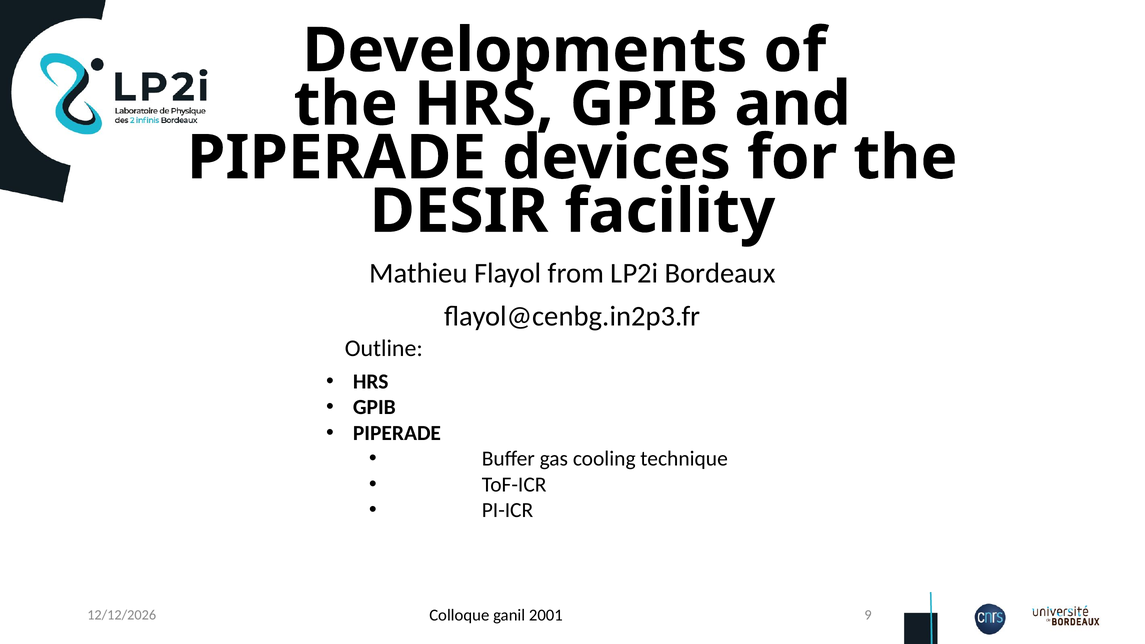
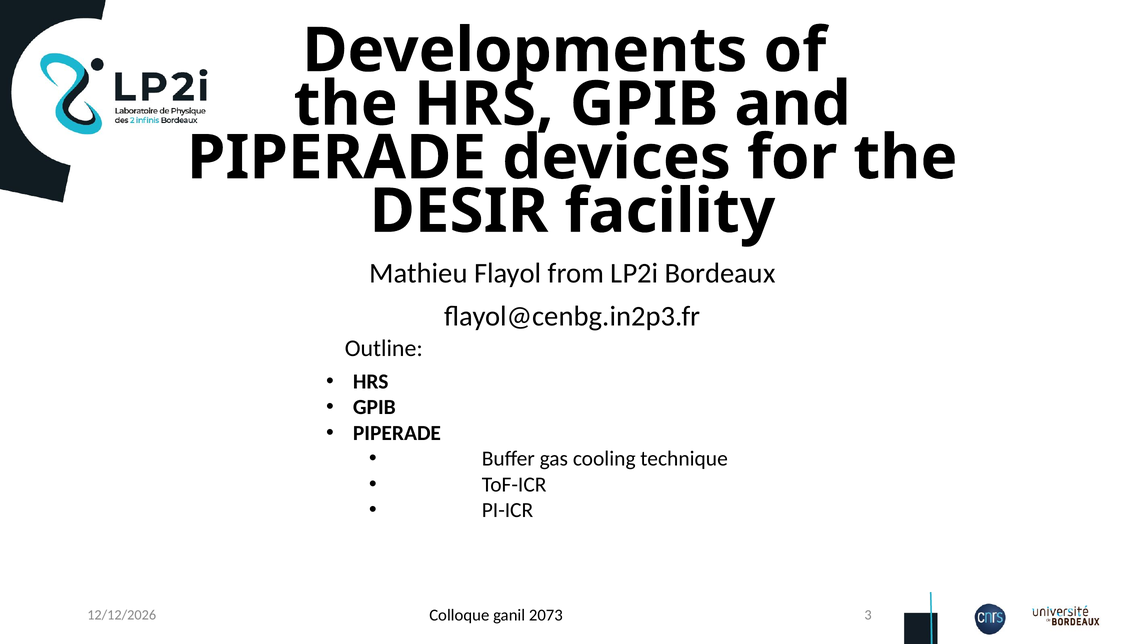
2001: 2001 -> 2073
9: 9 -> 3
